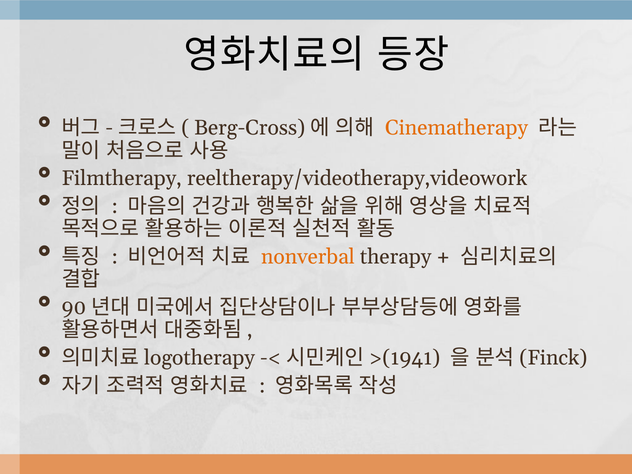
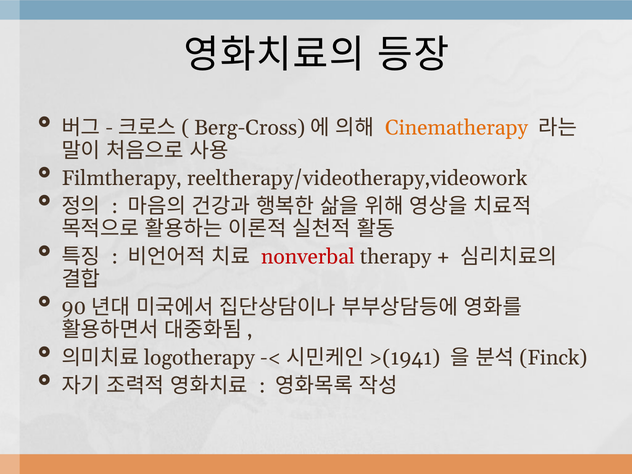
nonverbal colour: orange -> red
